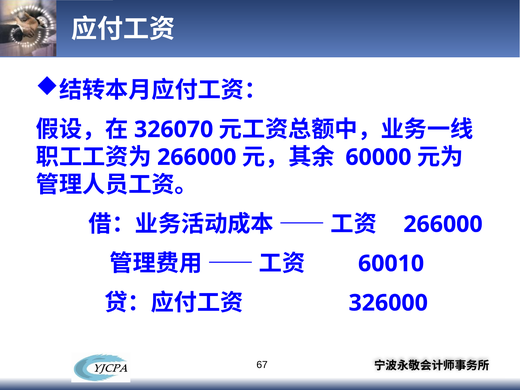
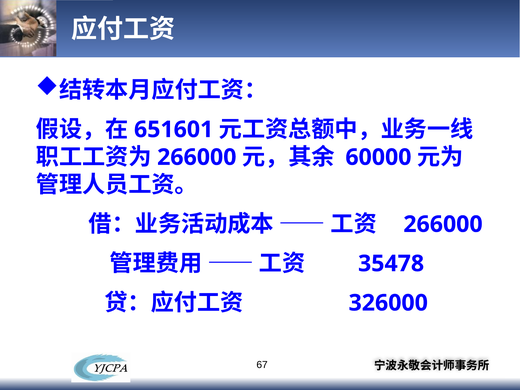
326070: 326070 -> 651601
60010: 60010 -> 35478
